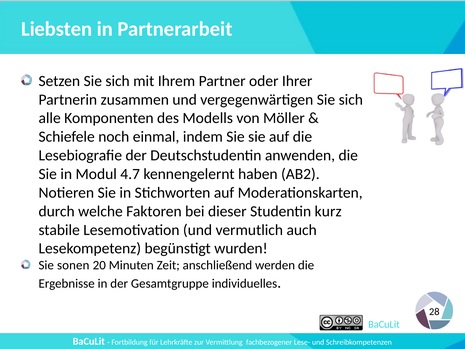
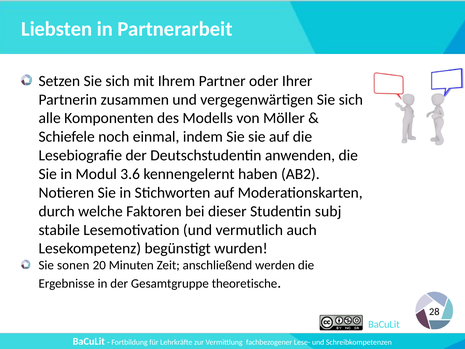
4.7: 4.7 -> 3.6
kurz: kurz -> subj
individuelles: individuelles -> theoretische
